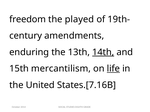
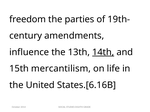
played: played -> parties
enduring: enduring -> influence
life underline: present -> none
States.[7.16B: States.[7.16B -> States.[6.16B
